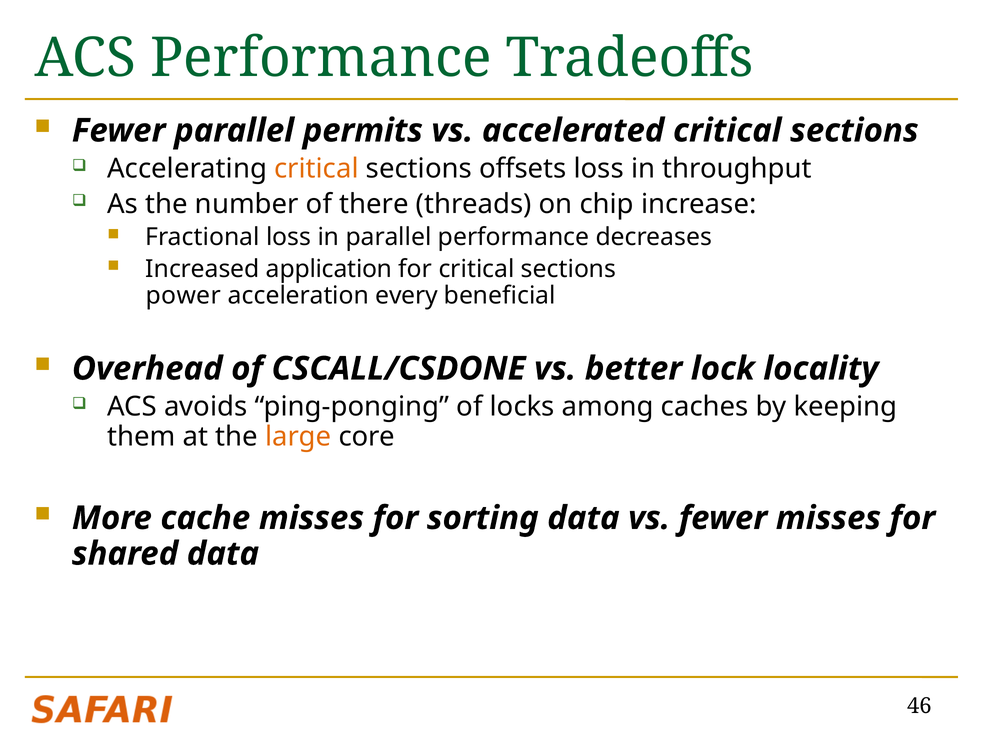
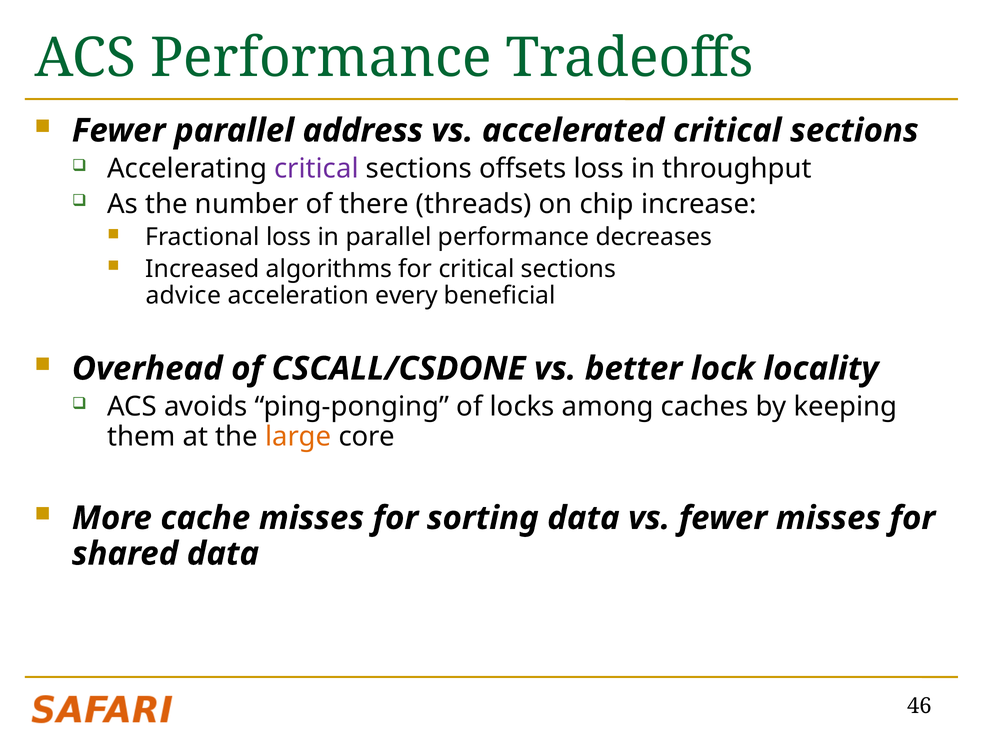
permits: permits -> address
critical at (316, 169) colour: orange -> purple
application: application -> algorithms
power: power -> advice
